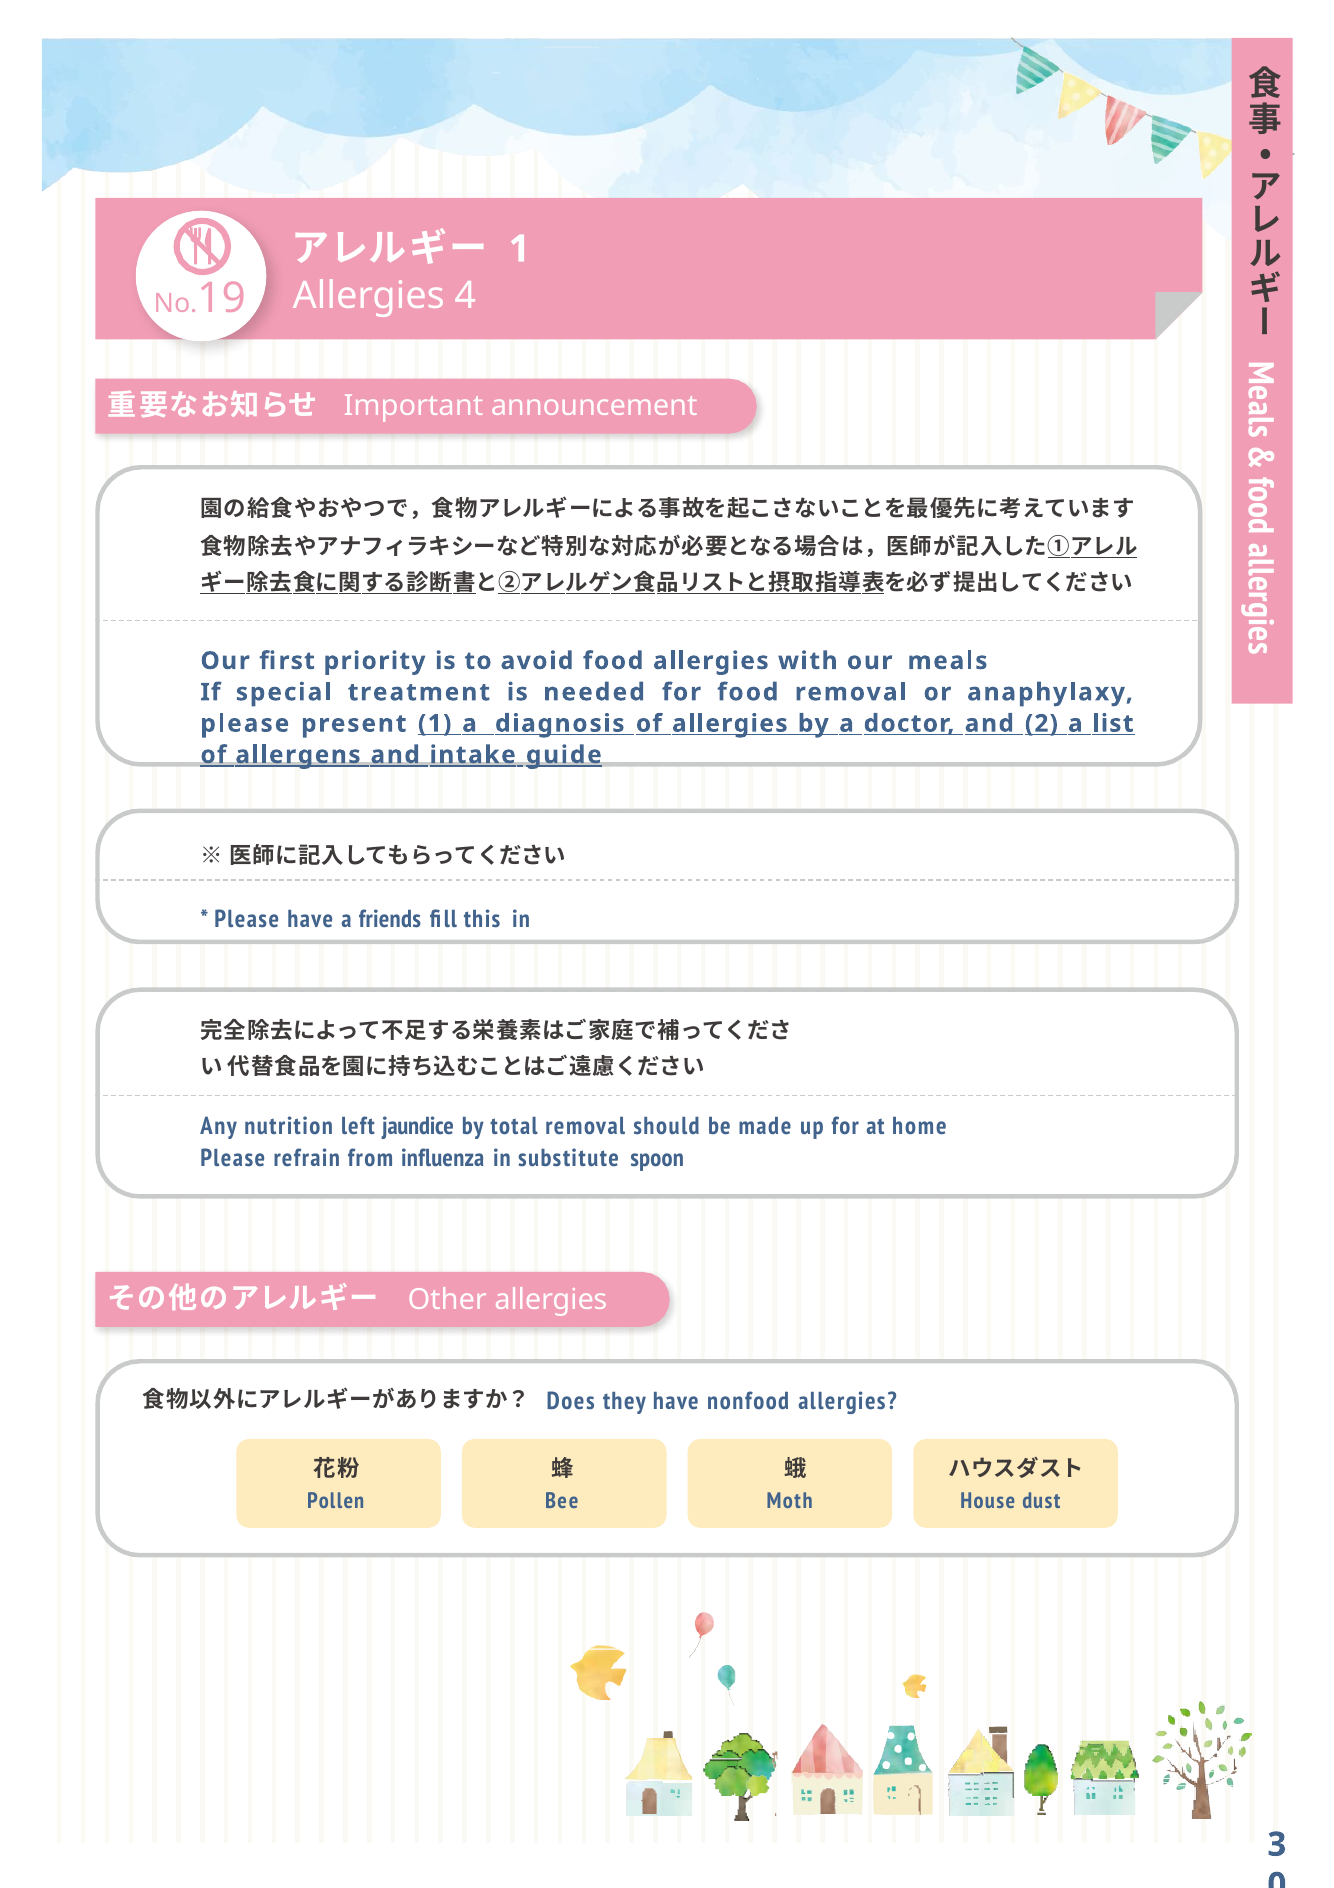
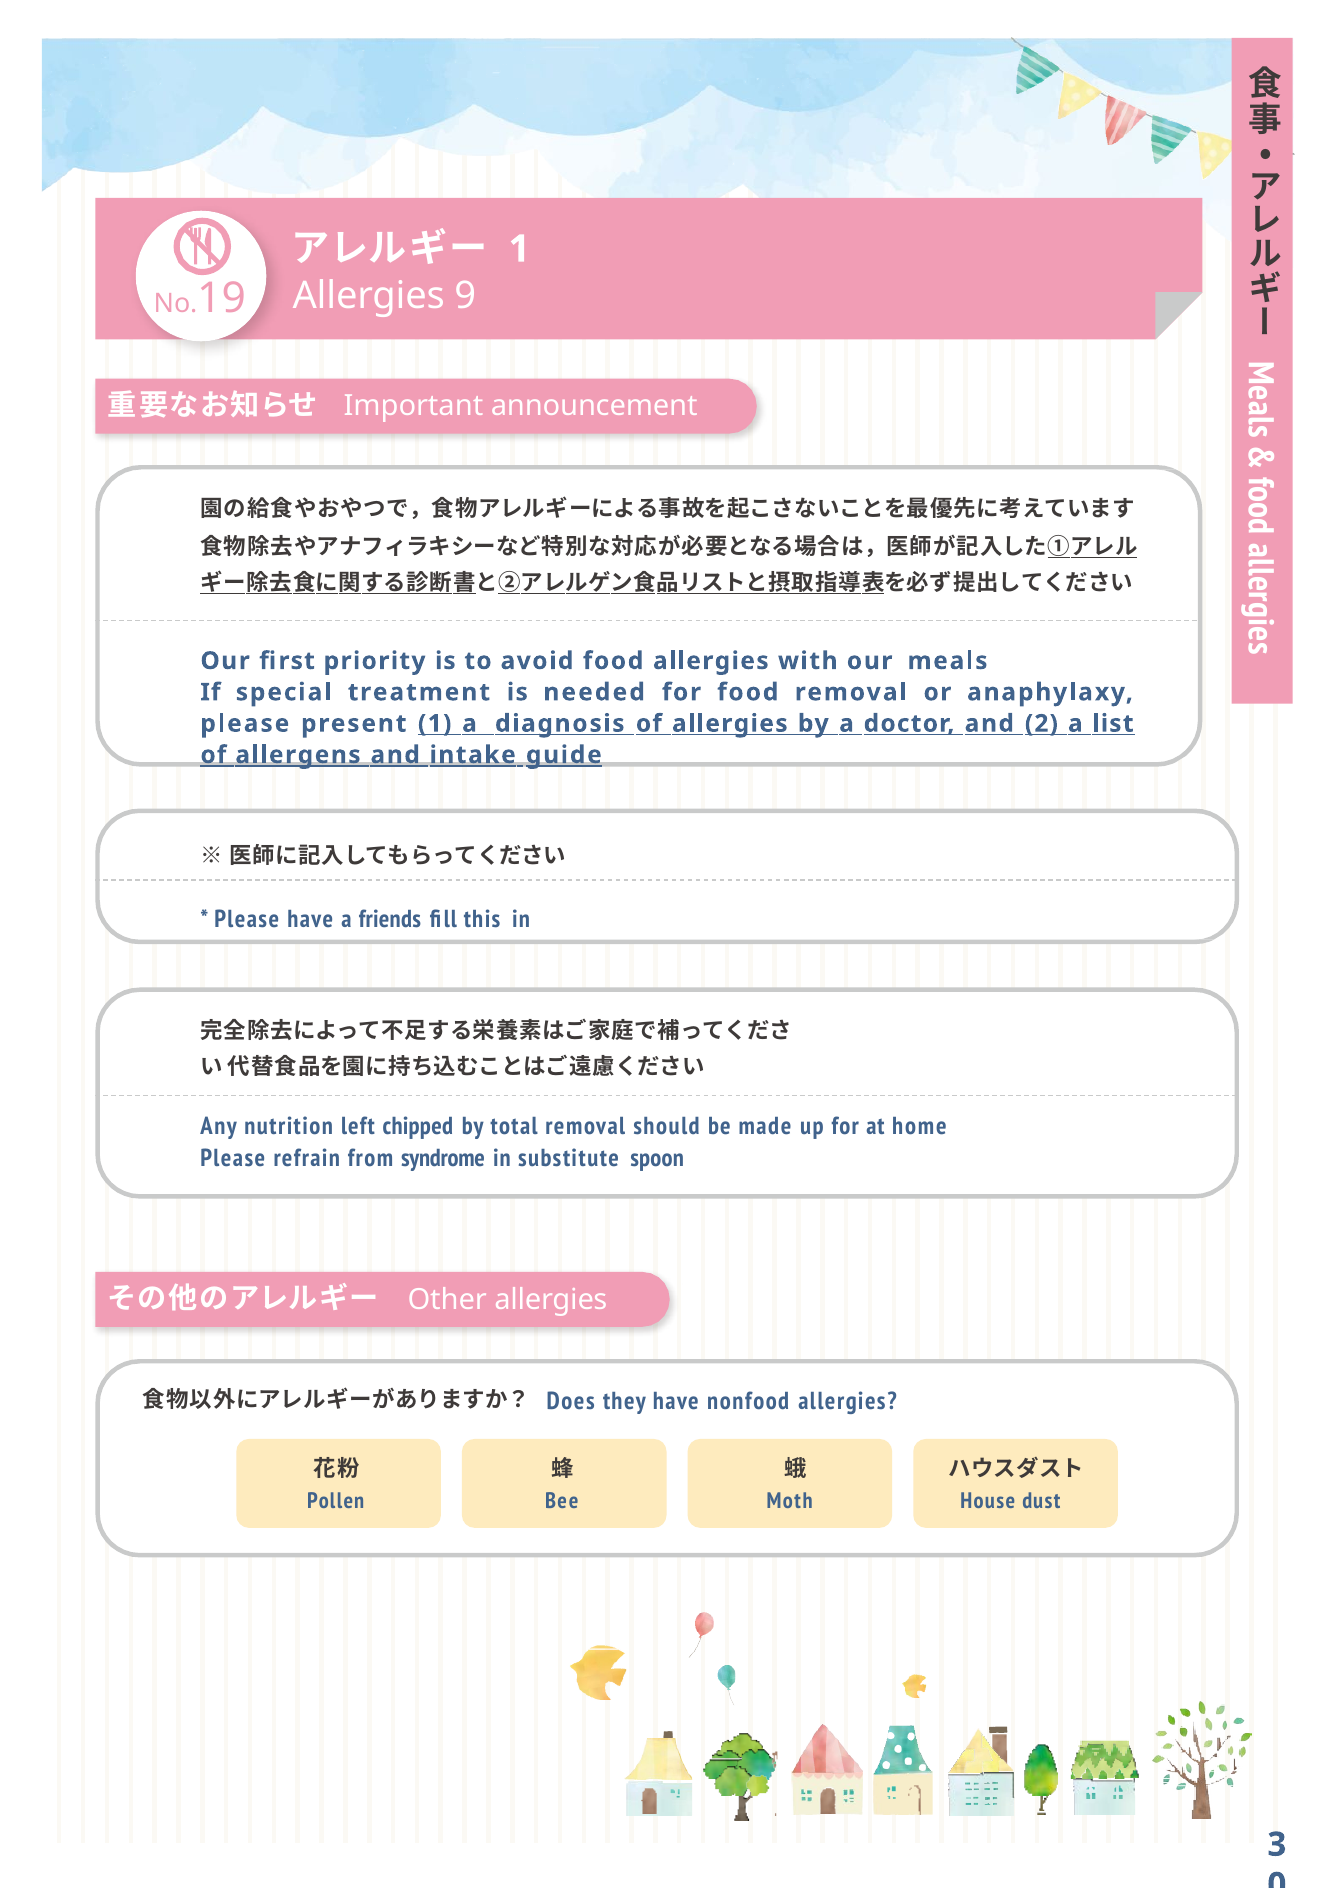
4: 4 -> 9
jaundice: jaundice -> chipped
influenza: influenza -> syndrome
